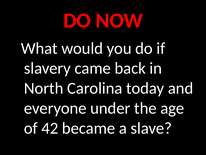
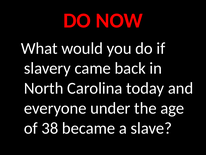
42: 42 -> 38
